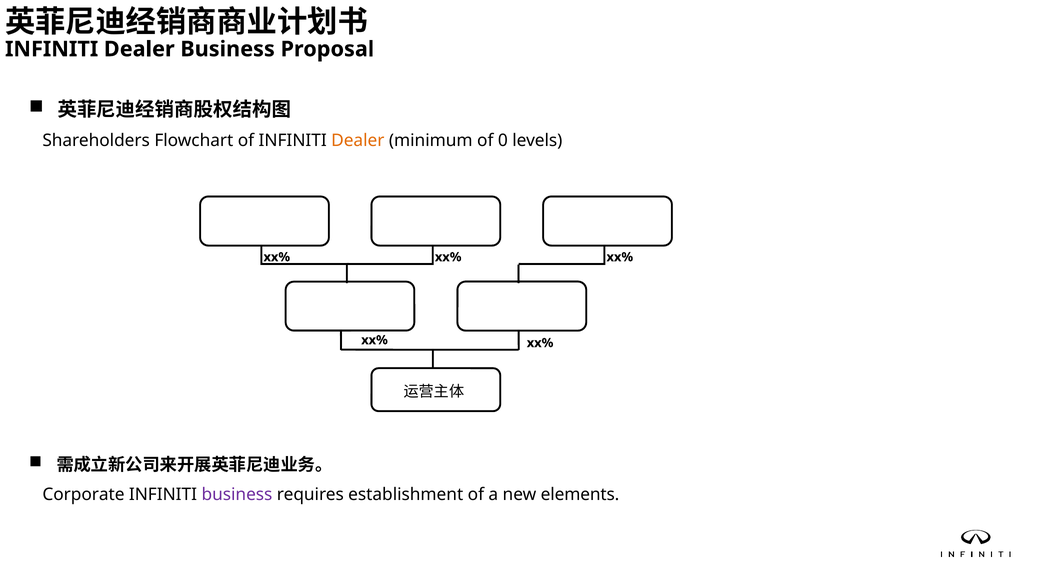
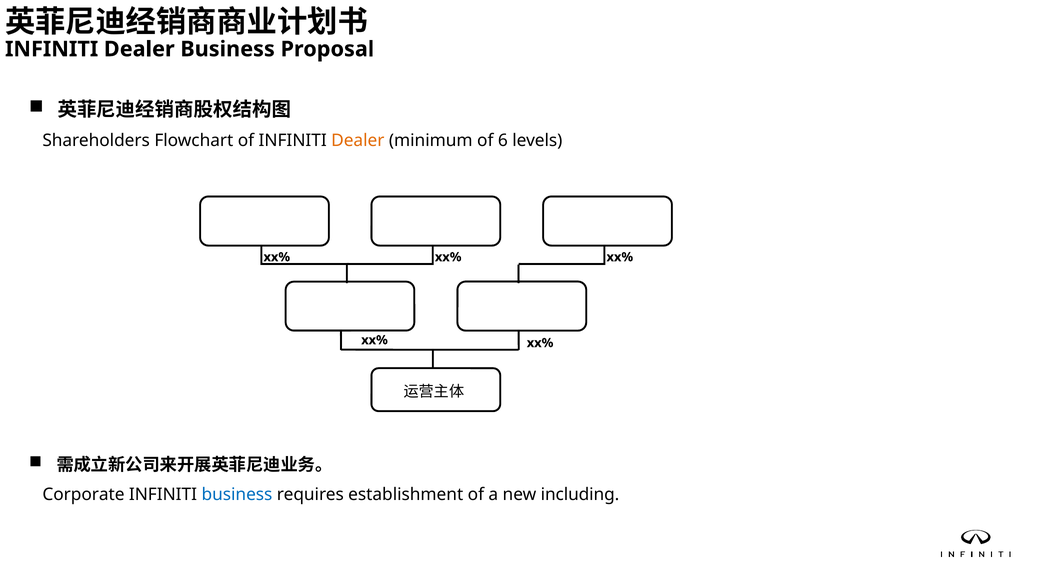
0: 0 -> 6
business at (237, 494) colour: purple -> blue
elements: elements -> including
